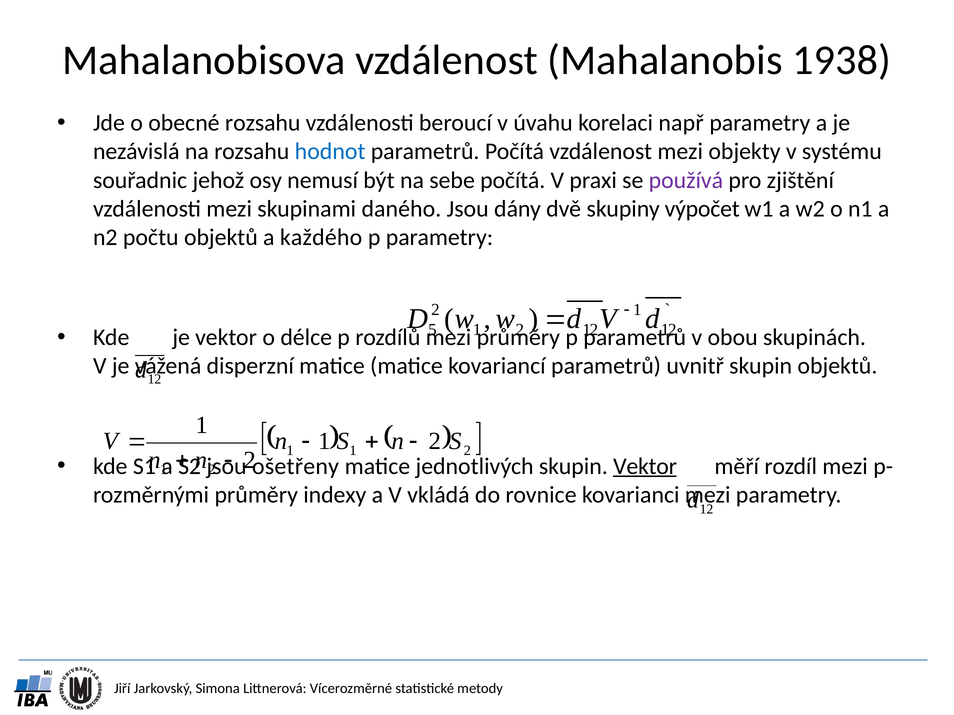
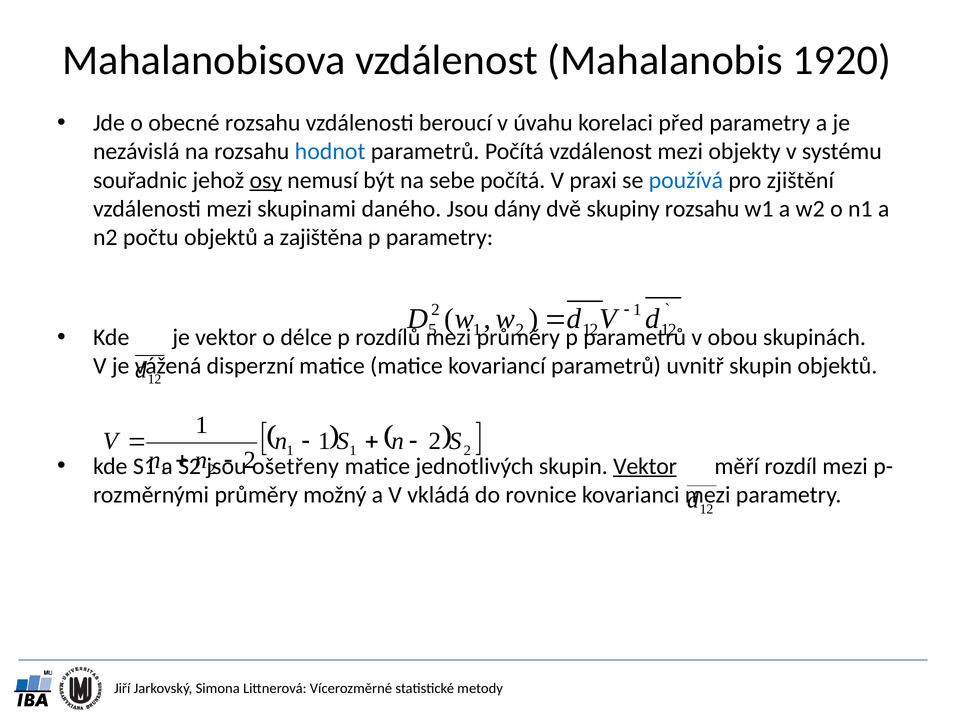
1938: 1938 -> 1920
např: např -> před
osy underline: none -> present
používá colour: purple -> blue
skupiny výpočet: výpočet -> rozsahu
každého: každého -> zajištěna
indexy: indexy -> možný
